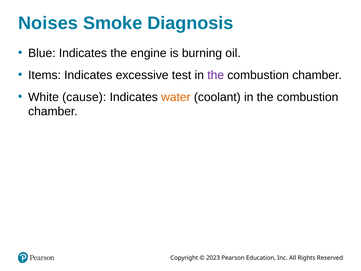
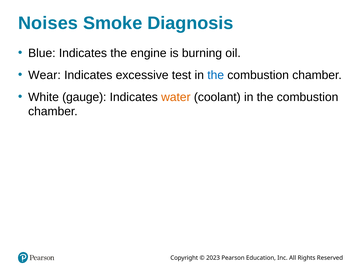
Items: Items -> Wear
the at (216, 75) colour: purple -> blue
cause: cause -> gauge
